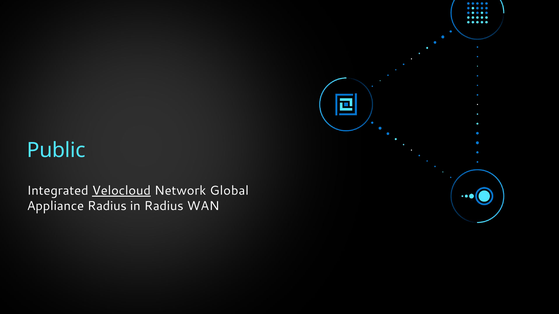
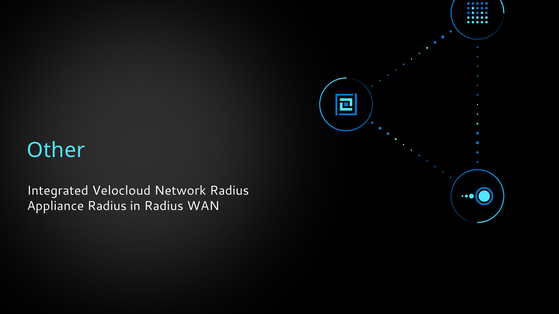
Public: Public -> Other
Velocloud underline: present -> none
Network Global: Global -> Radius
